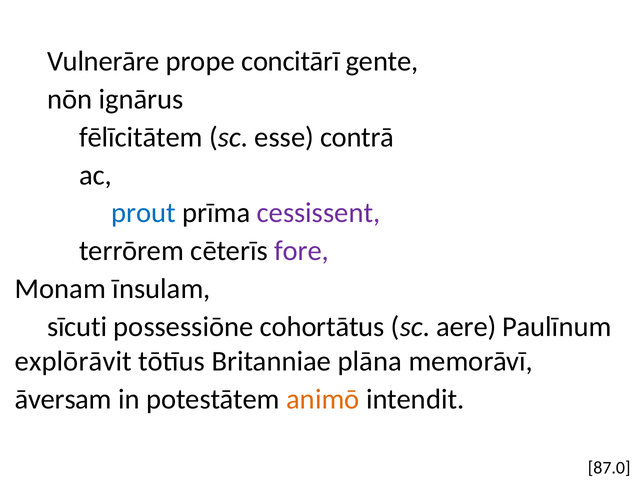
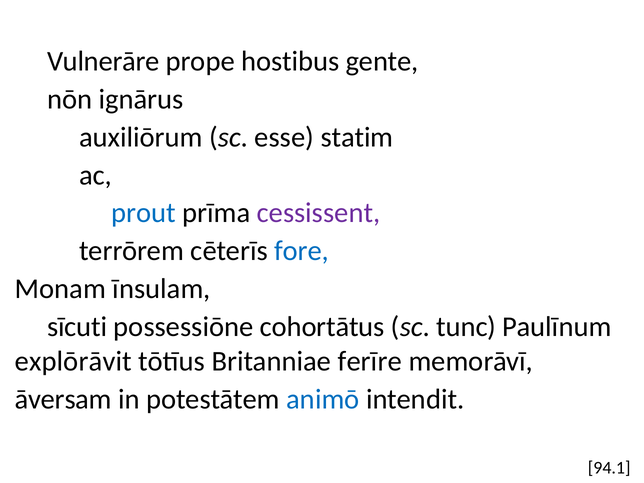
concitārī: concitārī -> hostibus
fēlīcitātem: fēlīcitātem -> auxiliōrum
contrā: contrā -> statim
fore colour: purple -> blue
aere: aere -> tunc
plāna: plāna -> ferīre
animō colour: orange -> blue
87.0: 87.0 -> 94.1
